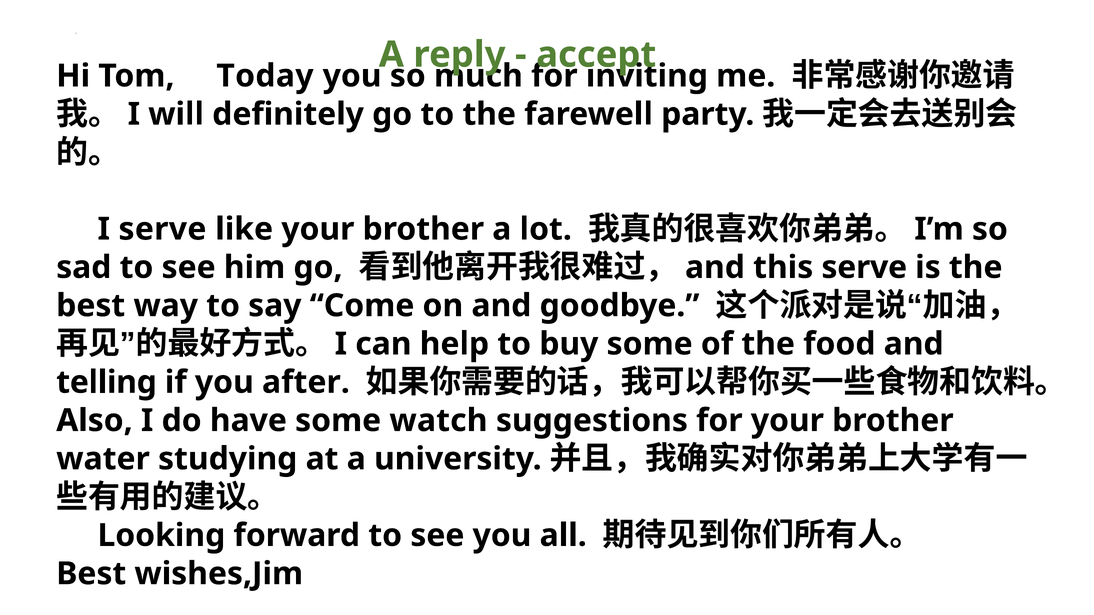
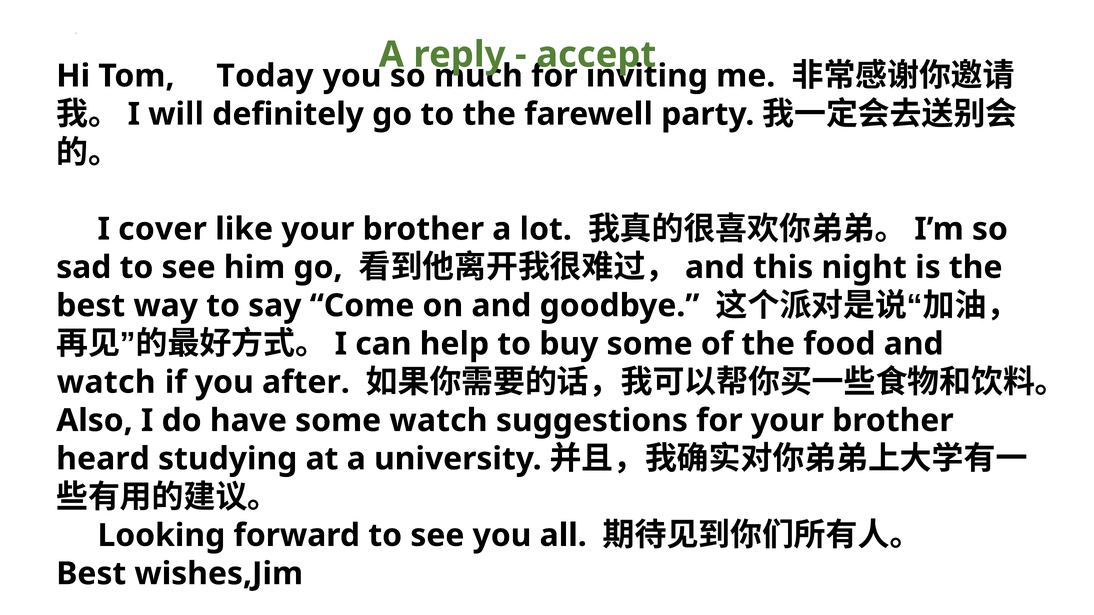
I serve: serve -> cover
this serve: serve -> night
telling at (107, 382): telling -> watch
water: water -> heard
